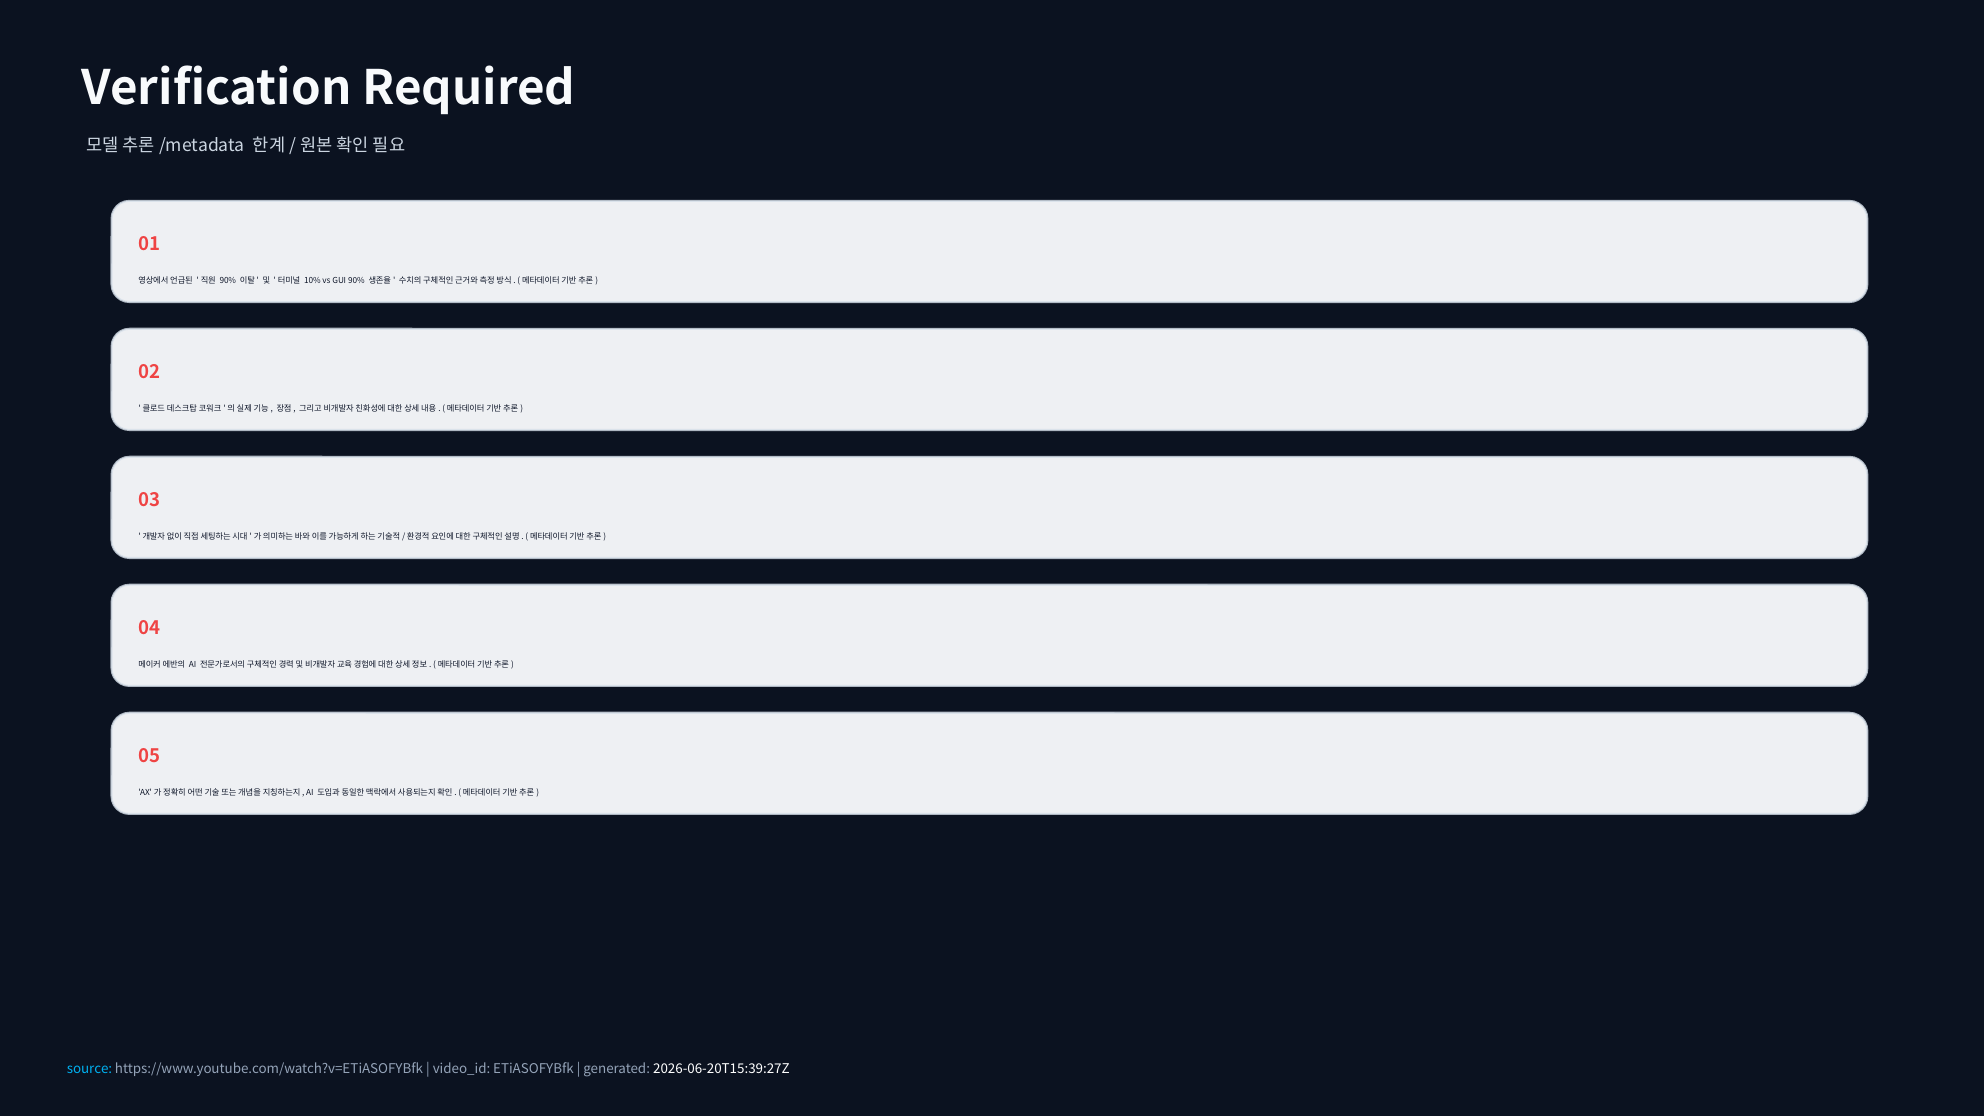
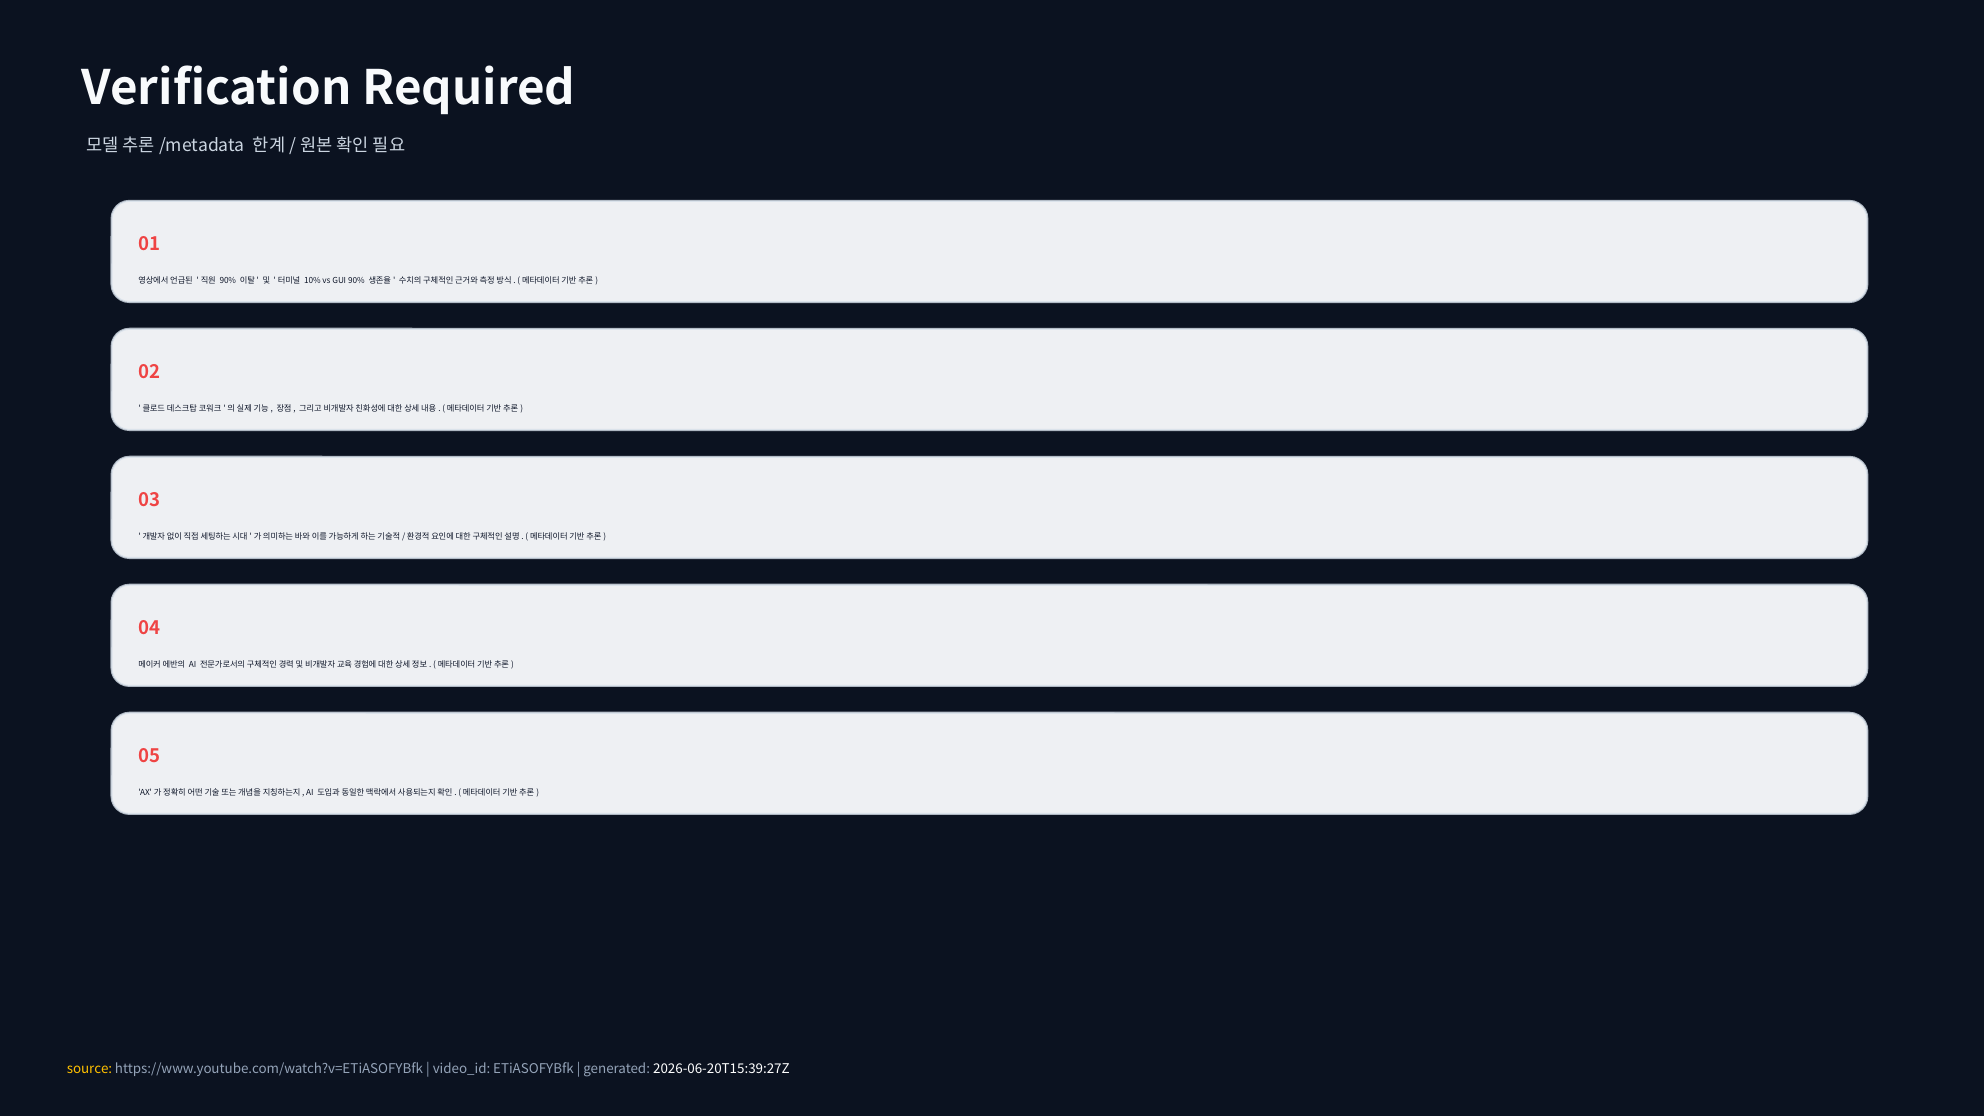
source colour: light blue -> yellow
